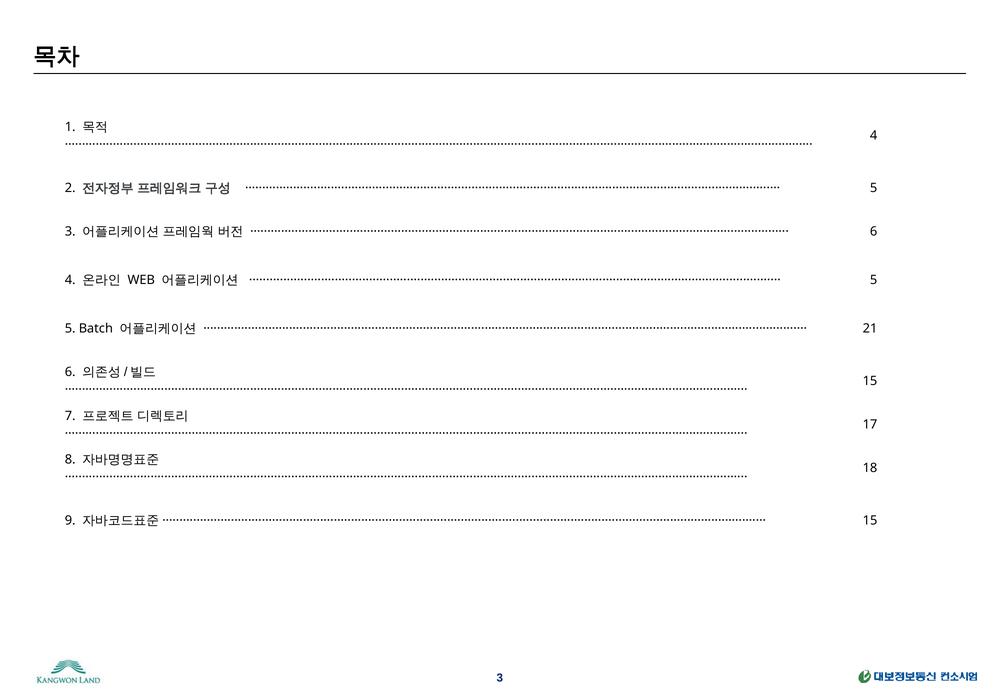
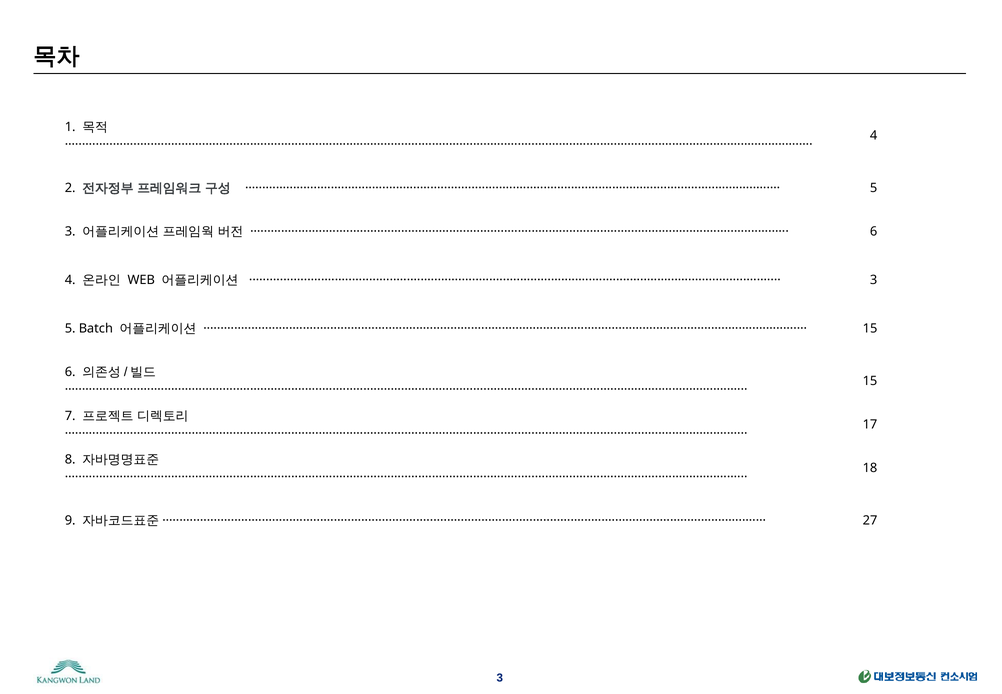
5 at (874, 280): 5 -> 3
21 at (870, 328): 21 -> 15
15 at (870, 520): 15 -> 27
